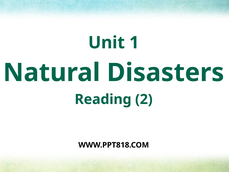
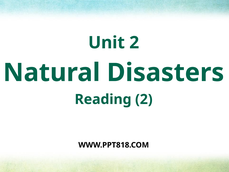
Unit 1: 1 -> 2
